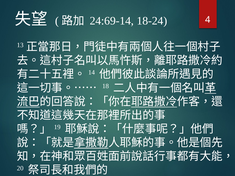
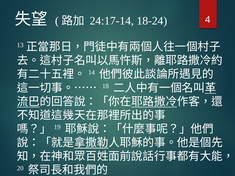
24:69-14: 24:69-14 -> 24:17-14
